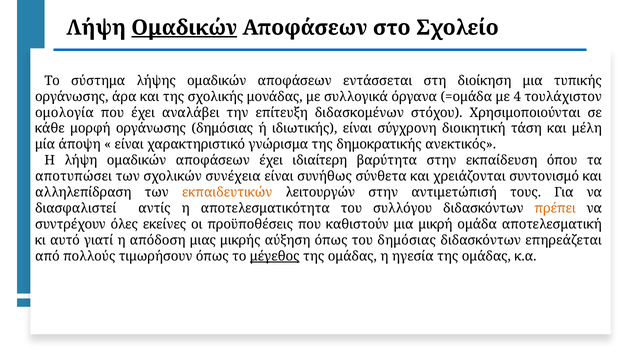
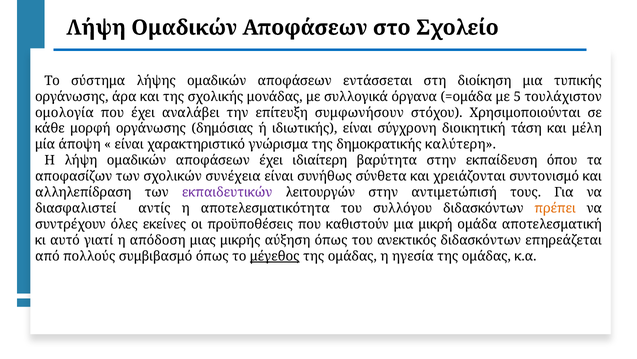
Ομαδικών at (184, 28) underline: present -> none
4: 4 -> 5
διδασκομένων: διδασκομένων -> συμφωνήσουν
ανεκτικός: ανεκτικός -> καλύτερη
αποτυπώσει: αποτυπώσει -> αποφασίζων
εκπαιδευτικών colour: orange -> purple
του δημόσιας: δημόσιας -> ανεκτικός
τιμωρήσουν: τιμωρήσουν -> συμβιβασμό
